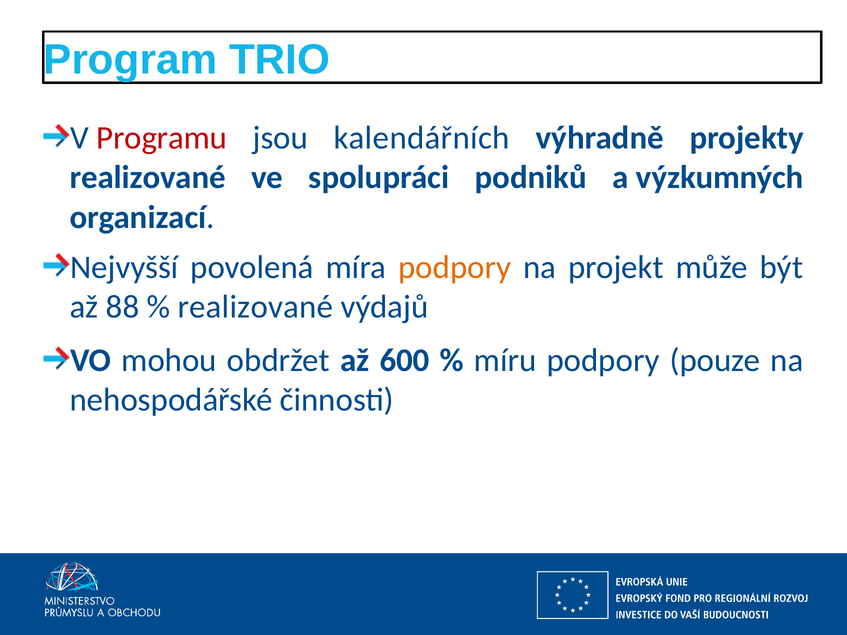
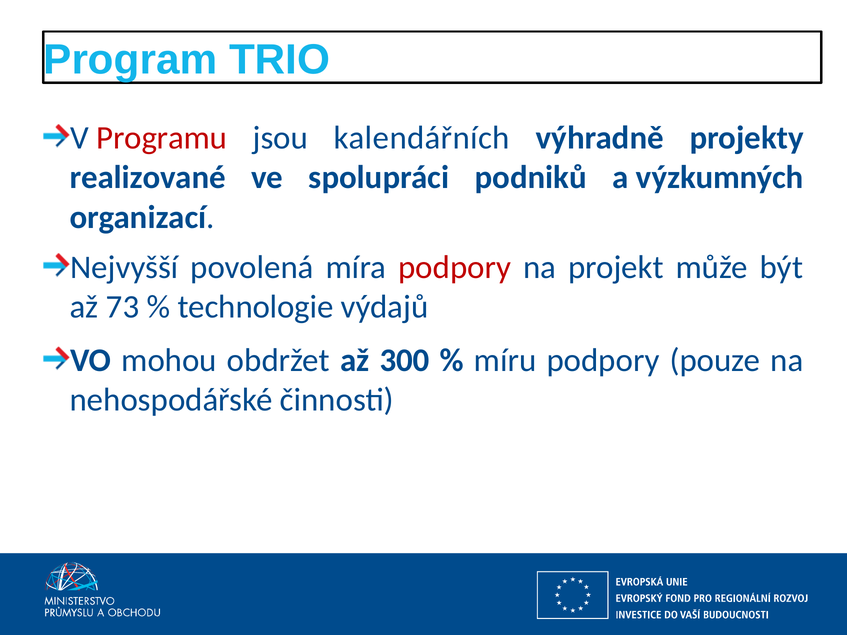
podpory at (455, 267) colour: orange -> red
88: 88 -> 73
realizované at (255, 307): realizované -> technologie
600: 600 -> 300
